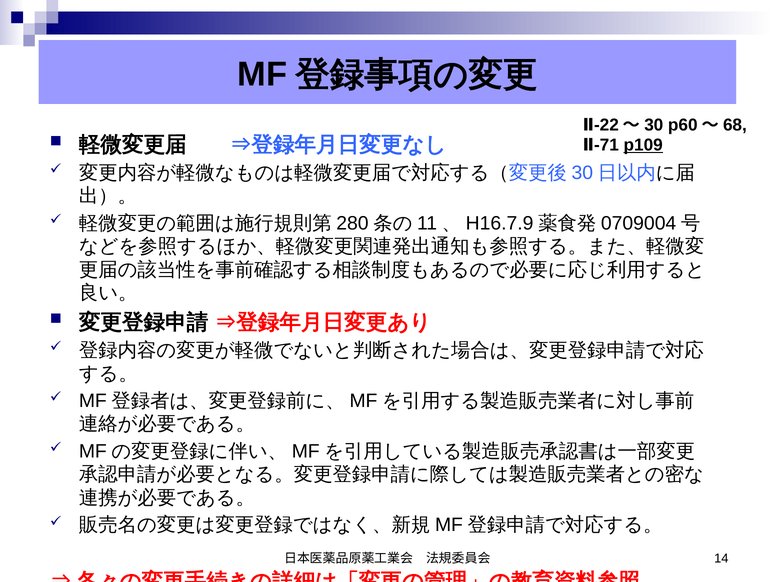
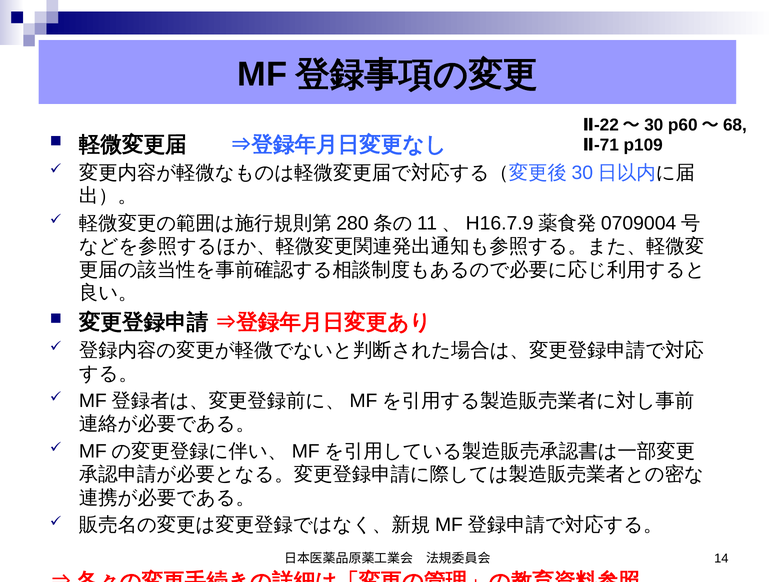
p109 underline: present -> none
